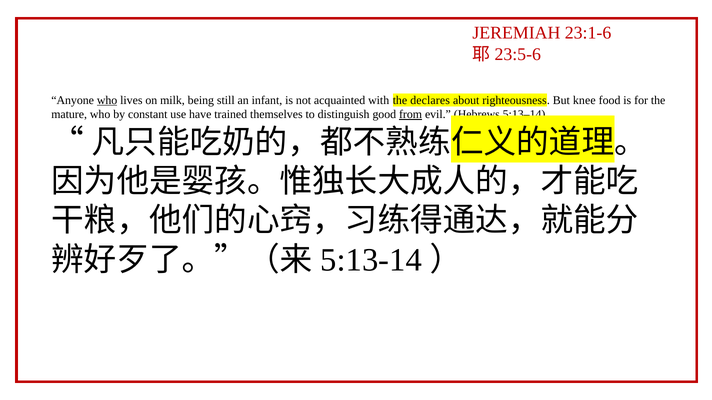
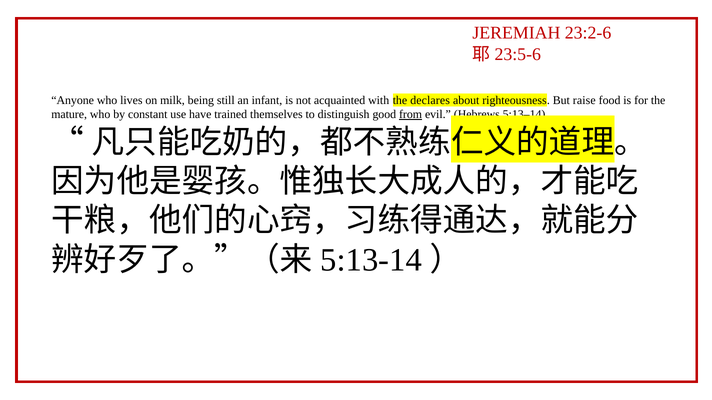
23:1-6: 23:1-6 -> 23:2-6
who at (107, 100) underline: present -> none
knee: knee -> raise
